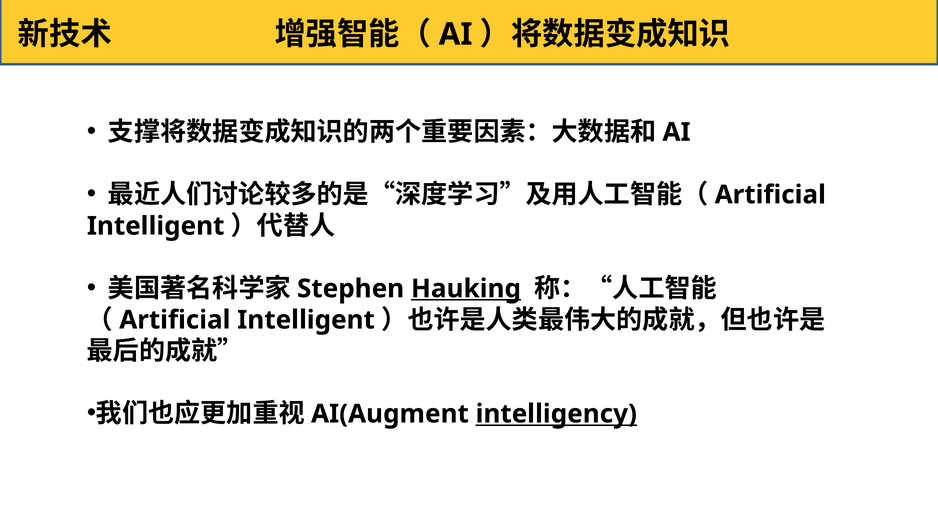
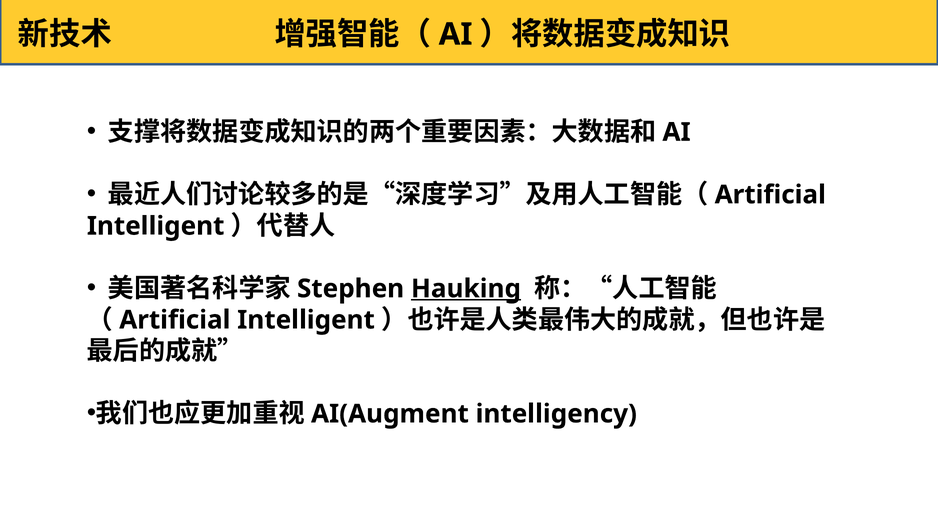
intelligency underline: present -> none
